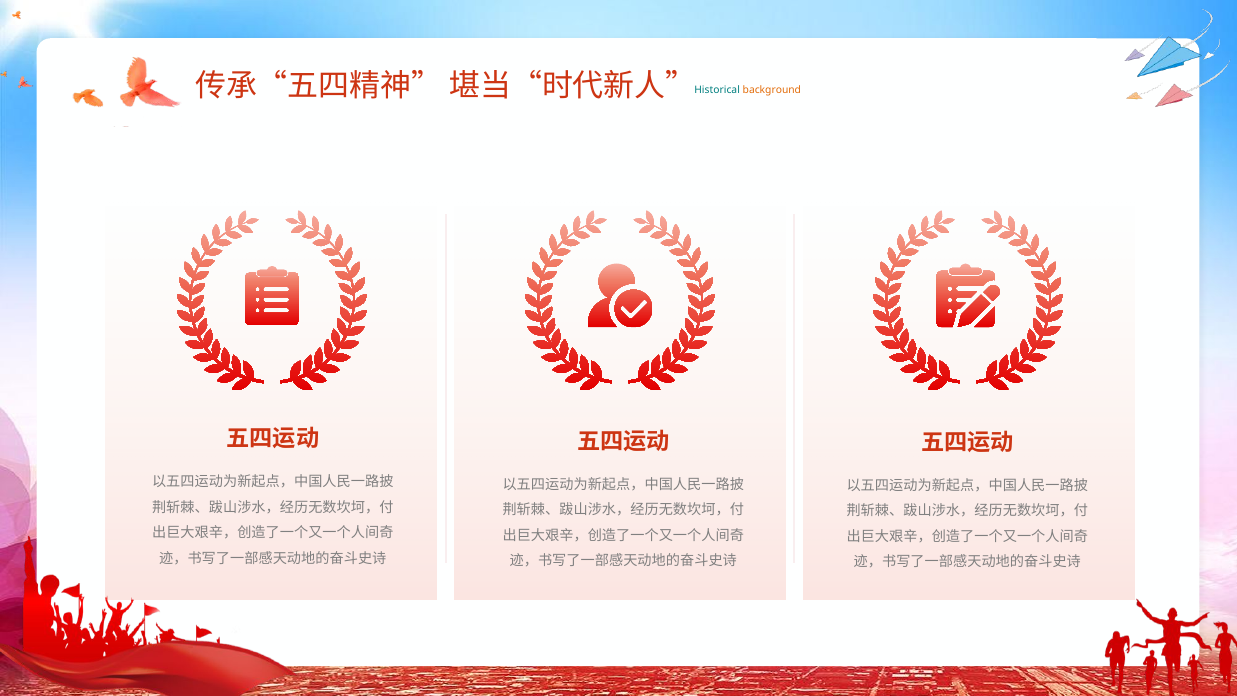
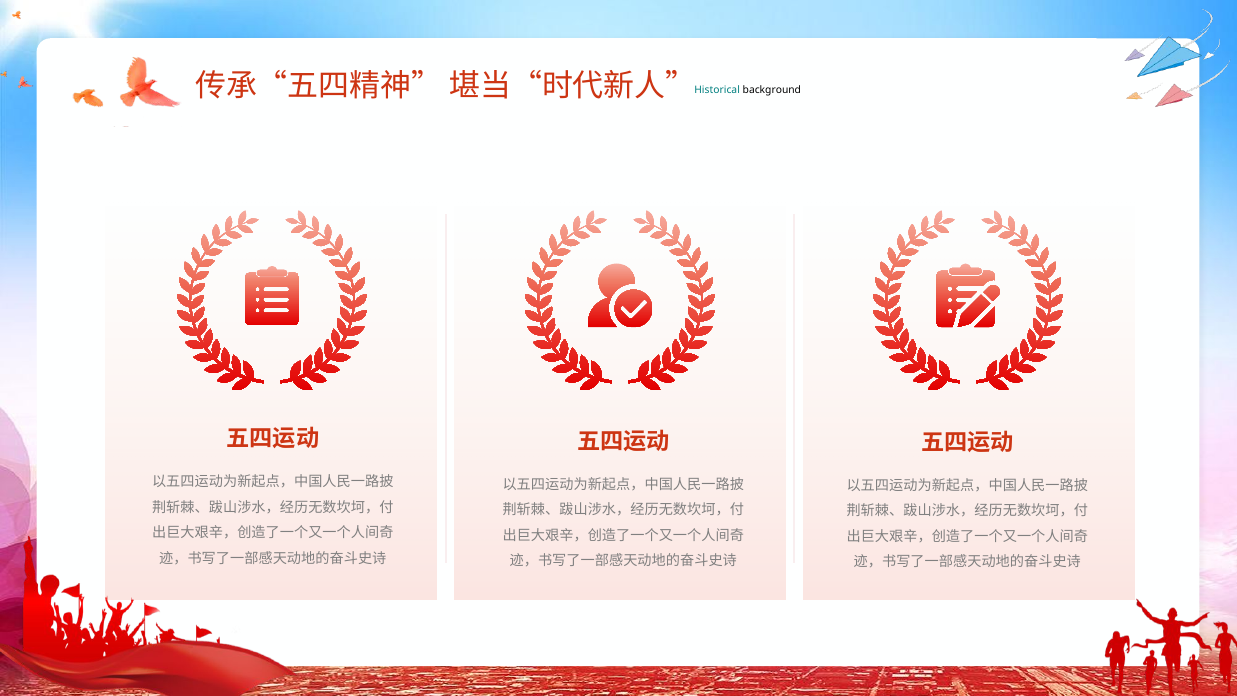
background colour: orange -> black
